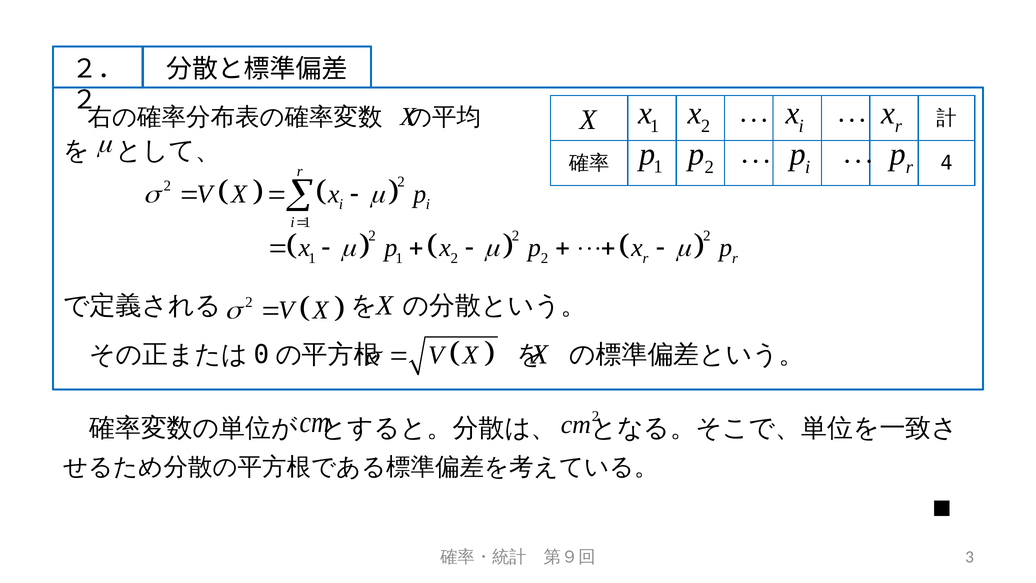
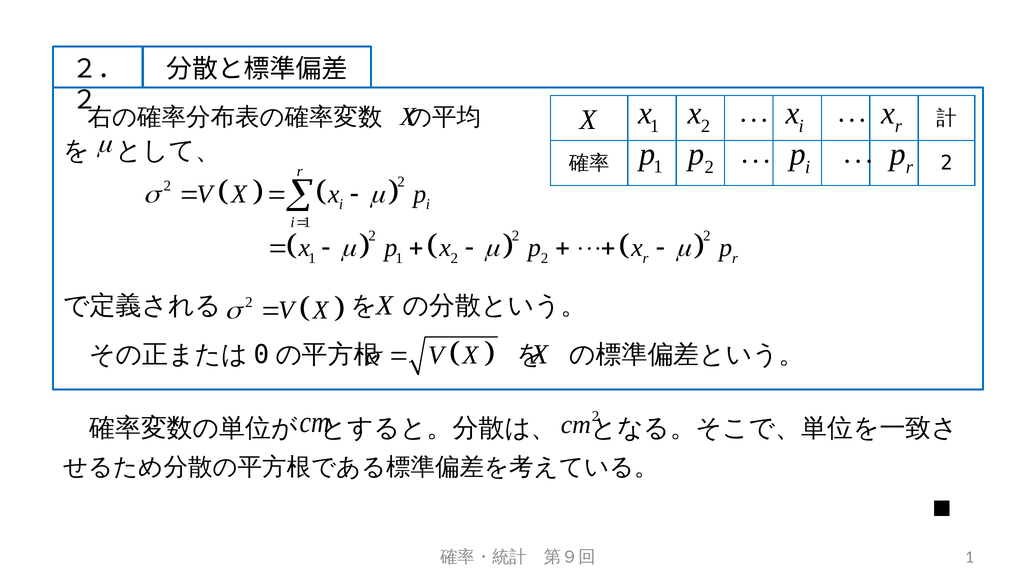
4 at (947, 163): 4 -> 2
3 at (970, 557): 3 -> 1
